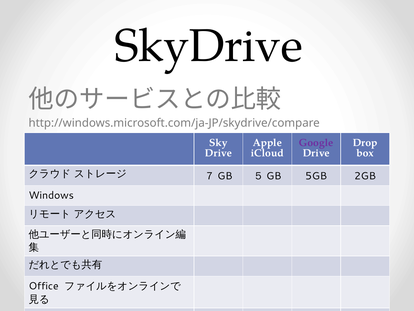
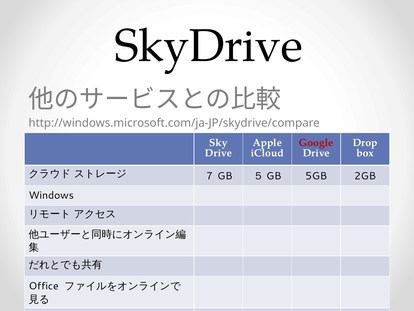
Google colour: purple -> red
